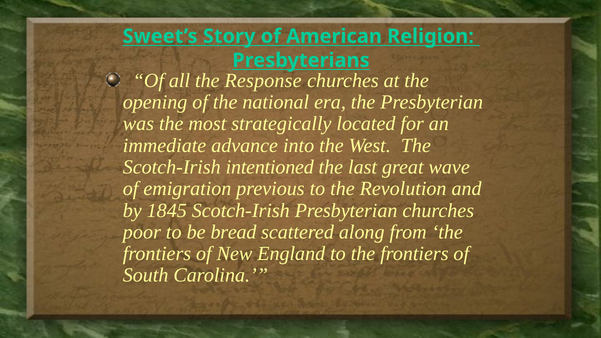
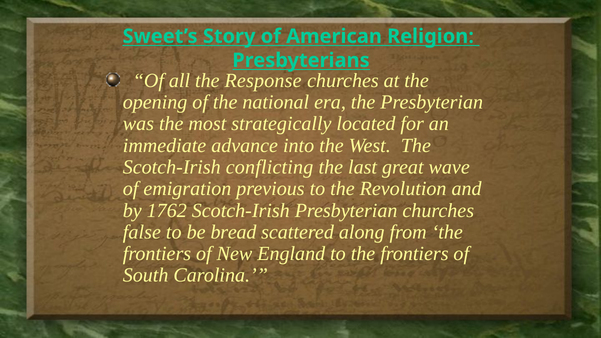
intentioned: intentioned -> conflicting
1845: 1845 -> 1762
poor: poor -> false
